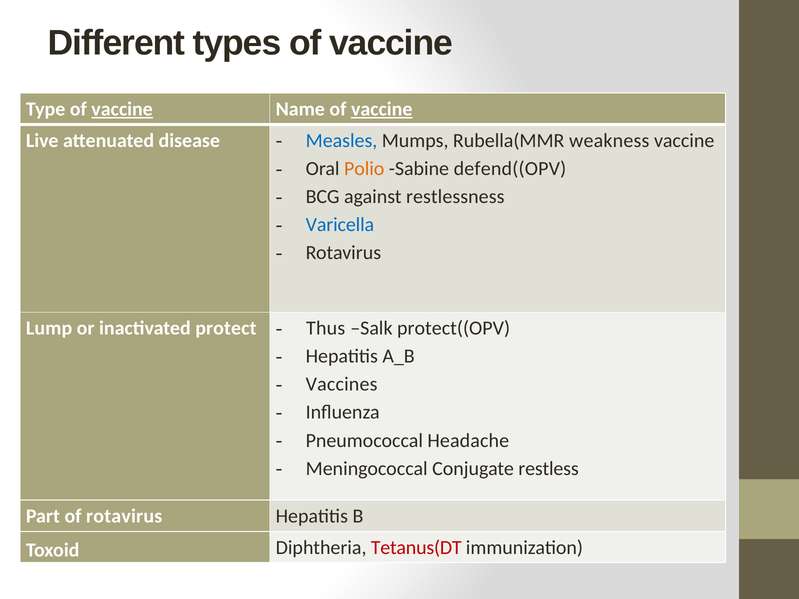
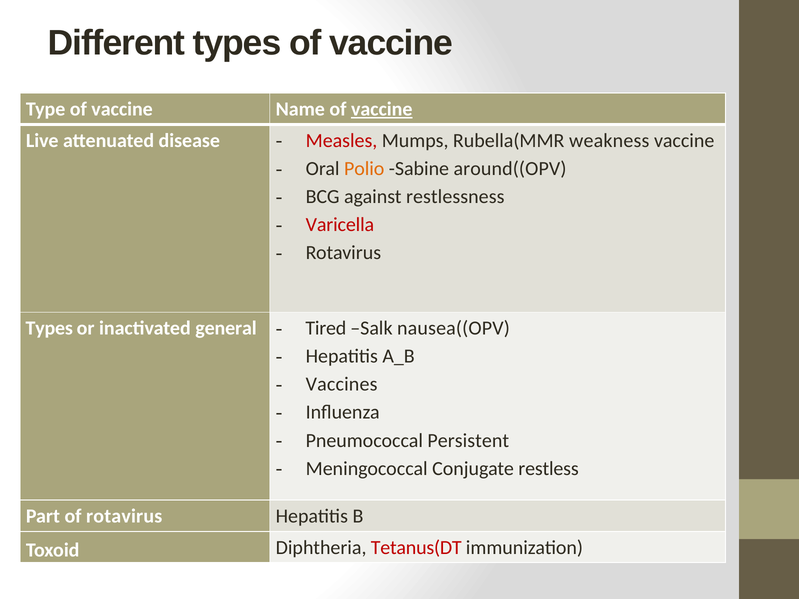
vaccine at (122, 109) underline: present -> none
Measles colour: blue -> red
defend((OPV: defend((OPV -> around((OPV
Varicella colour: blue -> red
Lump at (49, 328): Lump -> Types
protect: protect -> general
Thus: Thus -> Tired
protect((OPV: protect((OPV -> nausea((OPV
Headache: Headache -> Persistent
